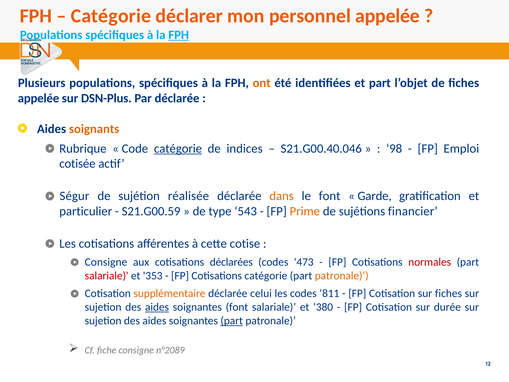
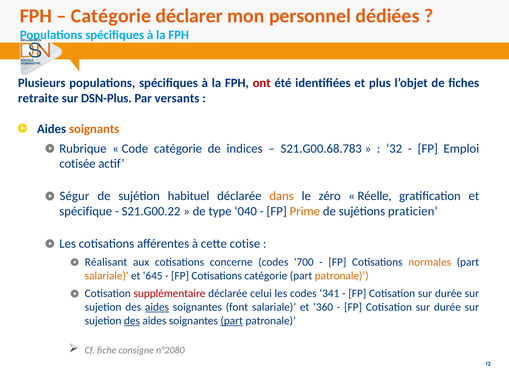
personnel appelée: appelée -> dédiées
FPH at (179, 35) underline: present -> none
ont colour: orange -> red
et part: part -> plus
appelée at (38, 98): appelée -> retraite
Par déclarée: déclarée -> versants
catégorie at (178, 148) underline: present -> none
S21.G00.40.046: S21.G00.40.046 -> S21.G00.68.783
98: 98 -> 32
réalisée: réalisée -> habituel
le font: font -> zéro
Garde: Garde -> Réelle
particulier: particulier -> spécifique
S21.G00.59: S21.G00.59 -> S21.G00.22
543: 543 -> 040
financier: financier -> praticien
Consigne at (106, 262): Consigne -> Réalisant
déclarées: déclarées -> concerne
473: 473 -> 700
normales colour: red -> orange
salariale at (107, 276) colour: red -> orange
353: 353 -> 645
supplémentaire colour: orange -> red
811: 811 -> 341
fiches at (448, 293): fiches -> durée
380: 380 -> 360
des at (132, 321) underline: none -> present
n°2089: n°2089 -> n°2080
